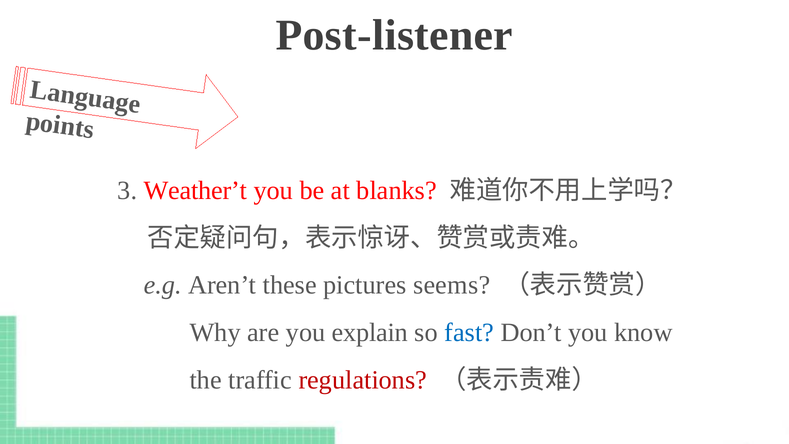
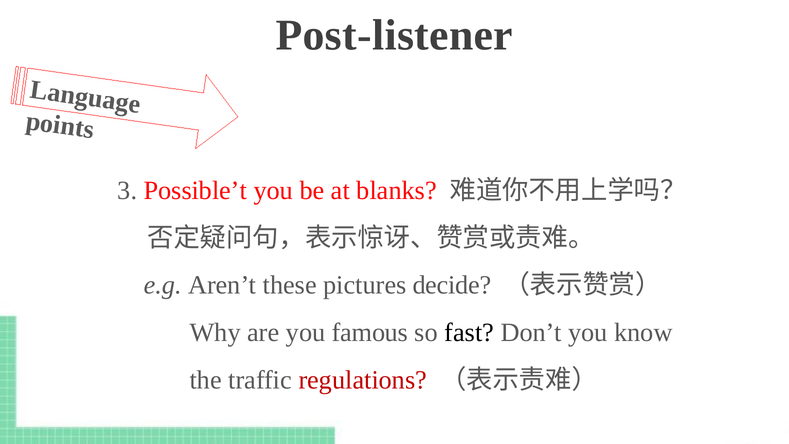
Weather’t: Weather’t -> Possible’t
seems: seems -> decide
explain: explain -> famous
fast colour: blue -> black
